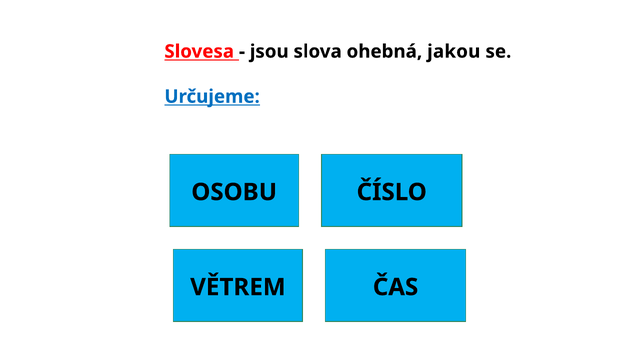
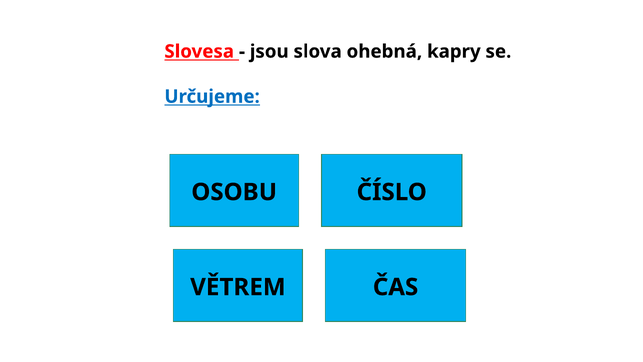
jakou: jakou -> kapry
